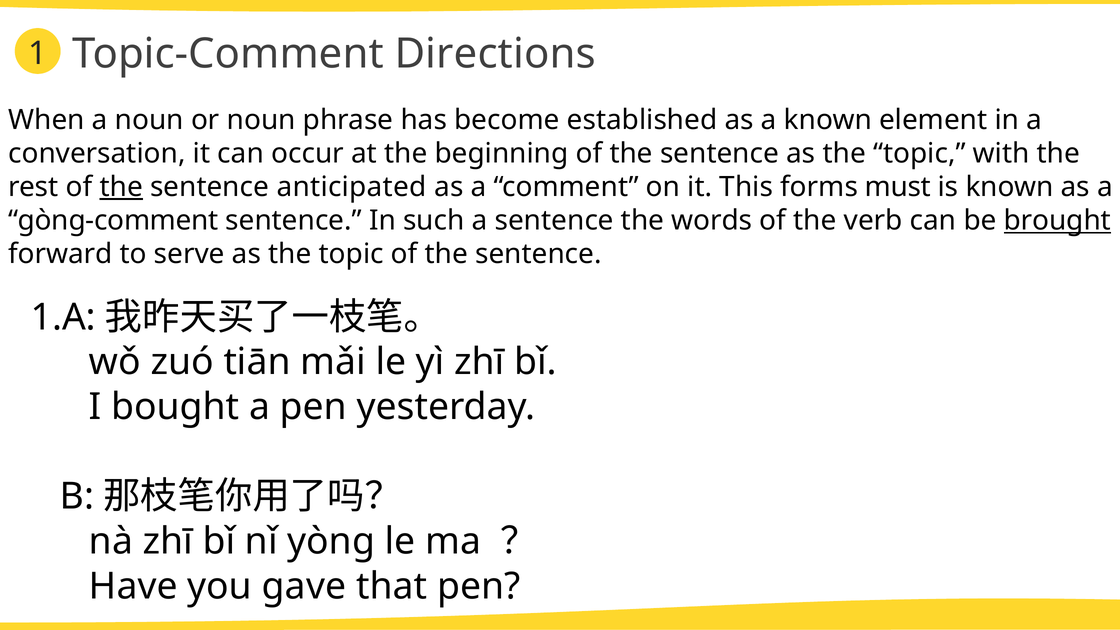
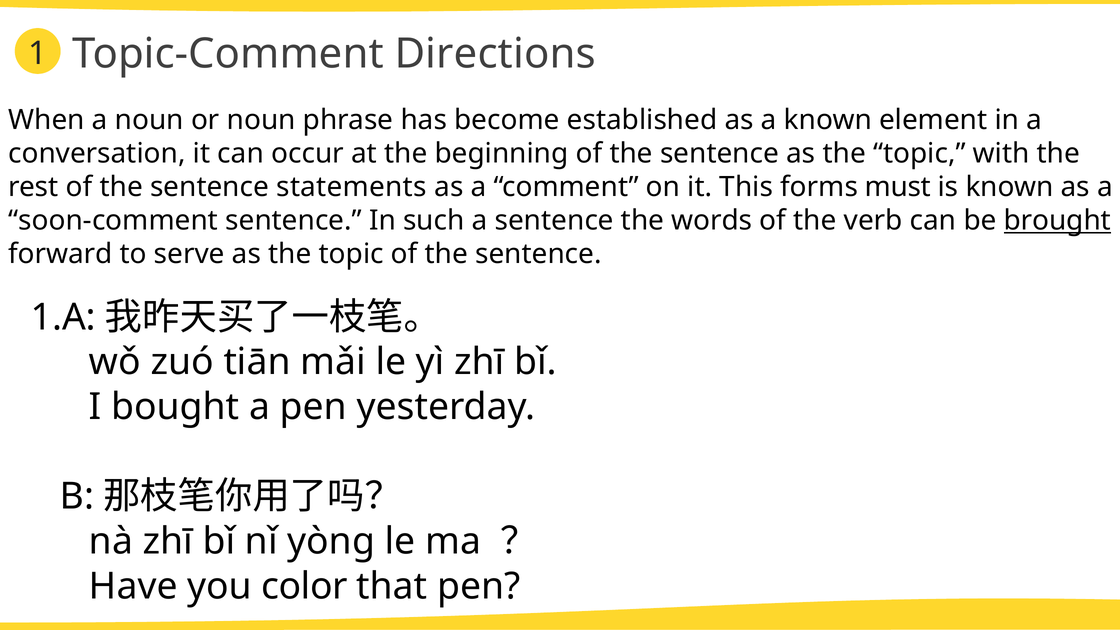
the at (121, 187) underline: present -> none
anticipated: anticipated -> statements
gòng-comment: gòng-comment -> soon-comment
gave: gave -> color
